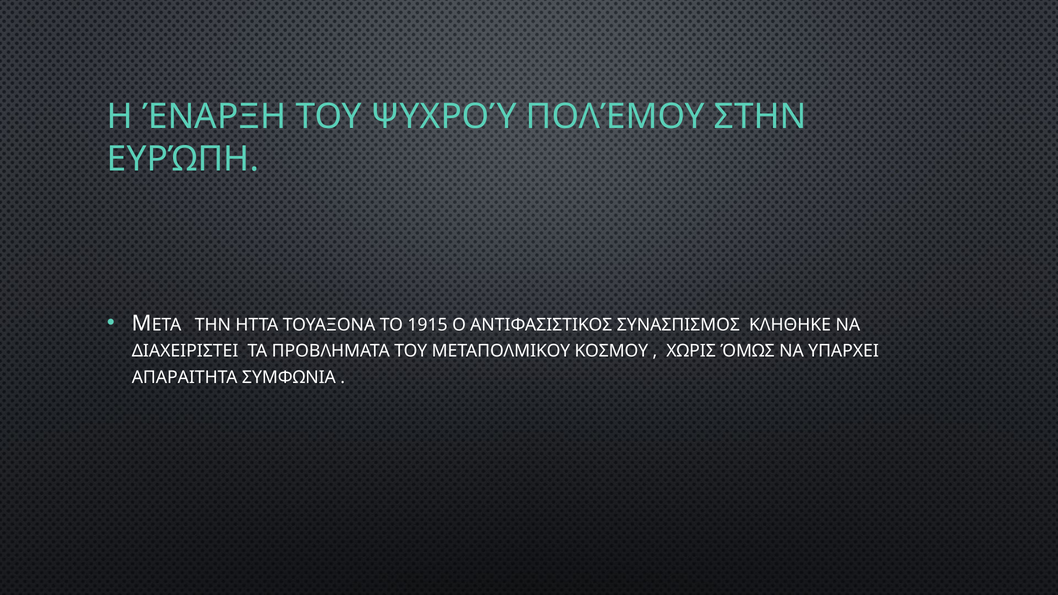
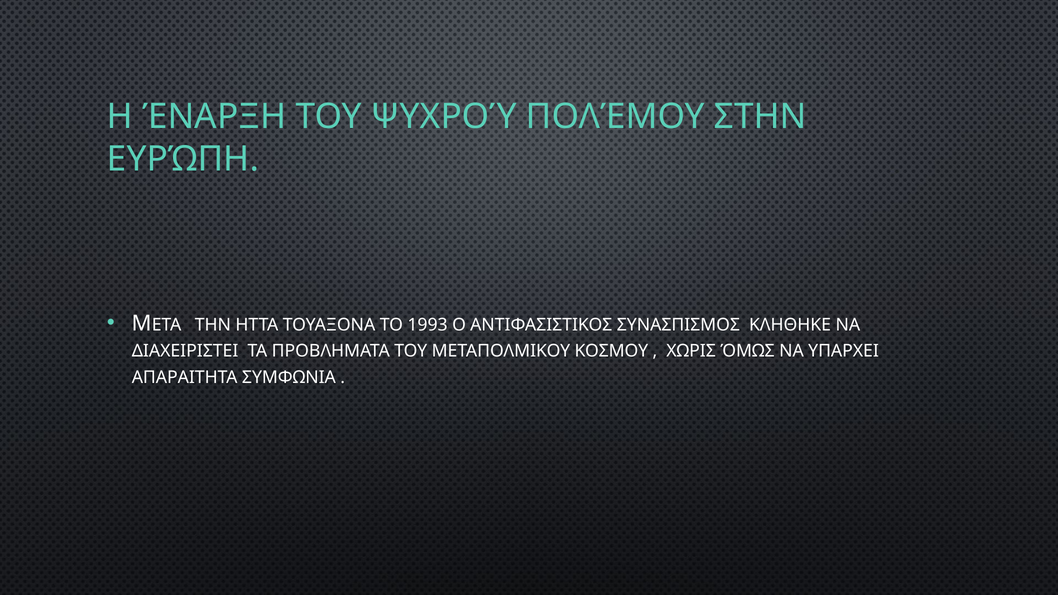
1915: 1915 -> 1993
